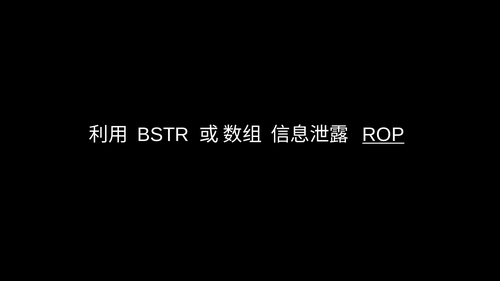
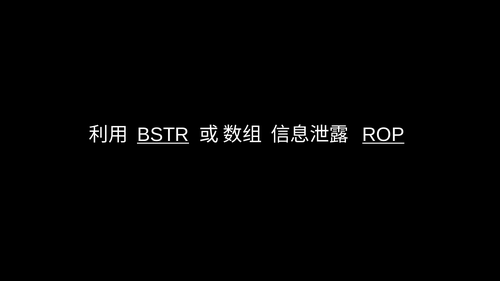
BSTR underline: none -> present
